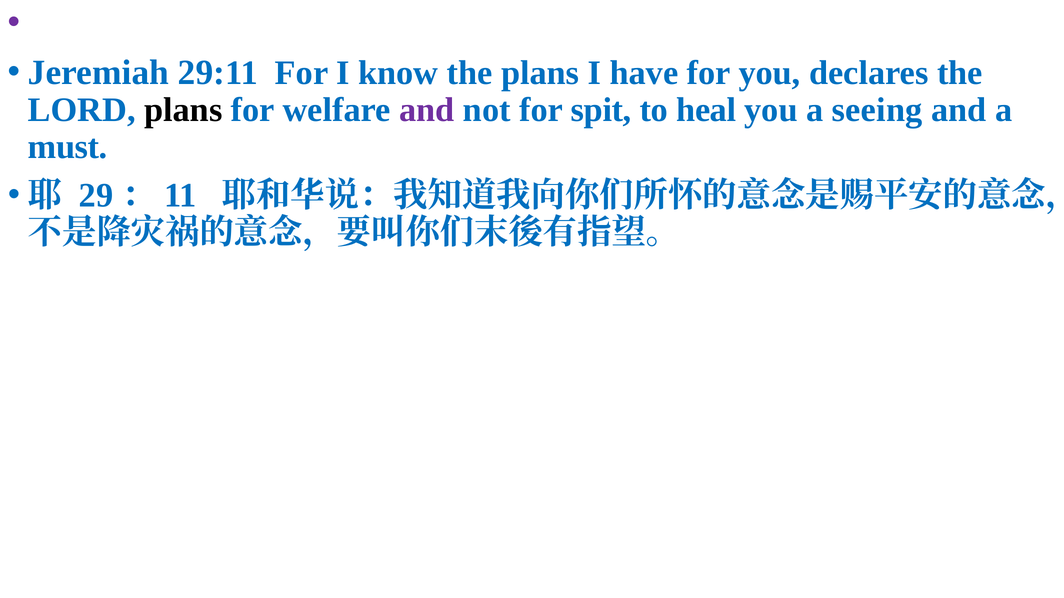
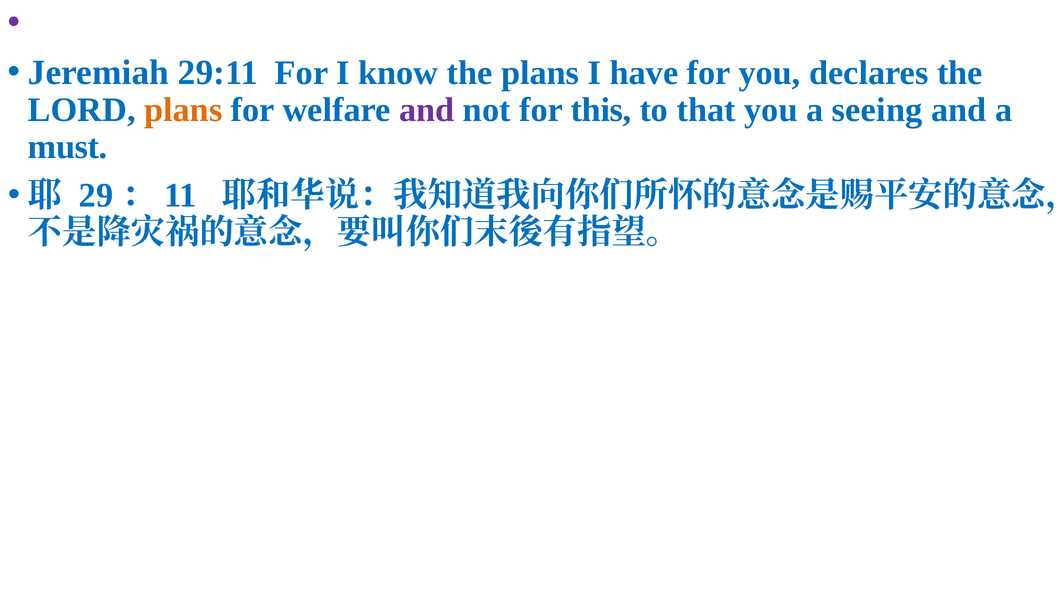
plans at (183, 110) colour: black -> orange
spit: spit -> this
heal: heal -> that
